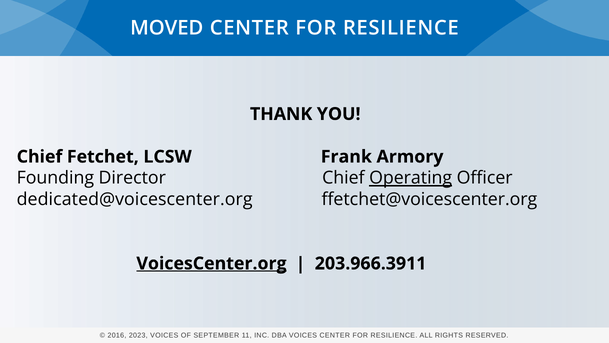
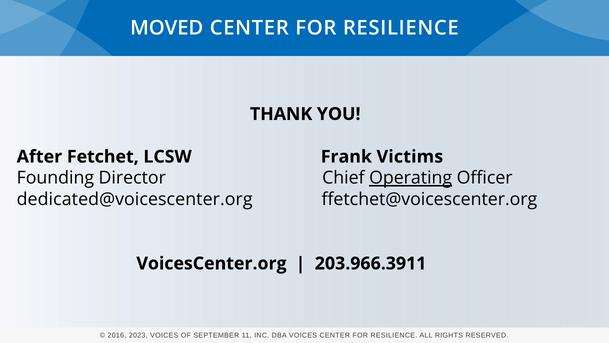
Chief at (39, 157): Chief -> After
Armory: Armory -> Victims
VoicesCenter.org underline: present -> none
